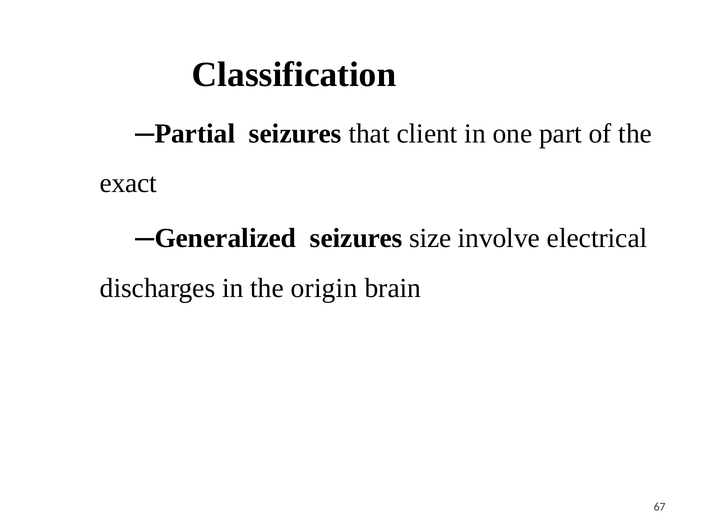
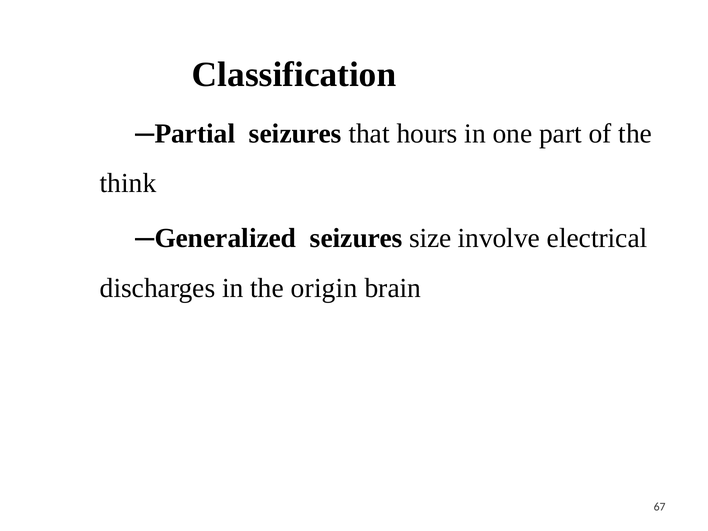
client: client -> hours
exact: exact -> think
